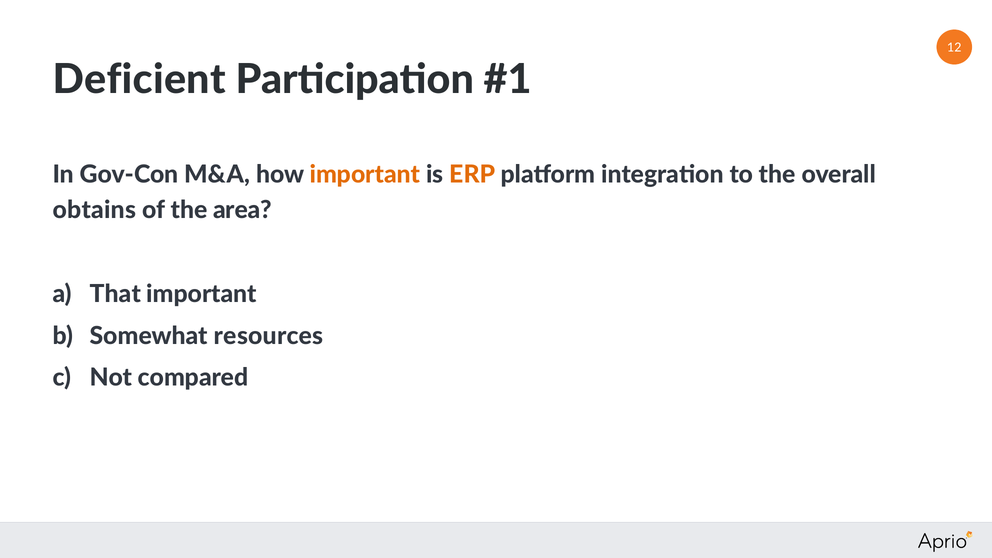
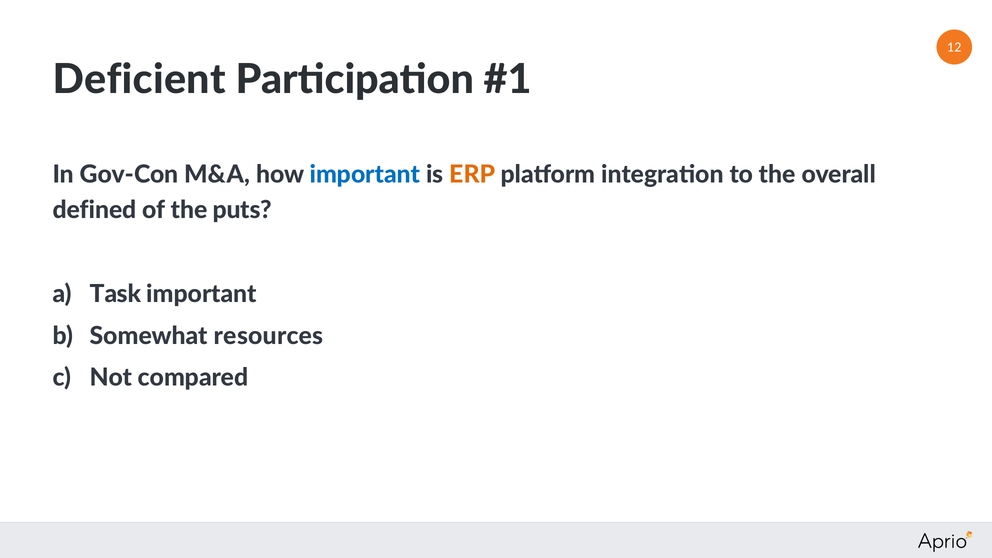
important at (365, 174) colour: orange -> blue
obtains: obtains -> defined
area: area -> puts
That: That -> Task
